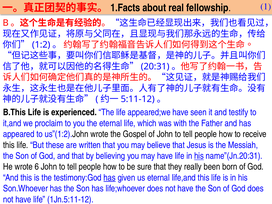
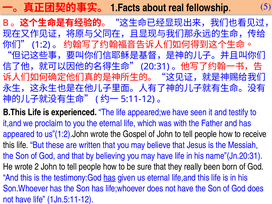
1: 1 -> 5
his at (199, 156) underline: present -> none
6: 6 -> 2
